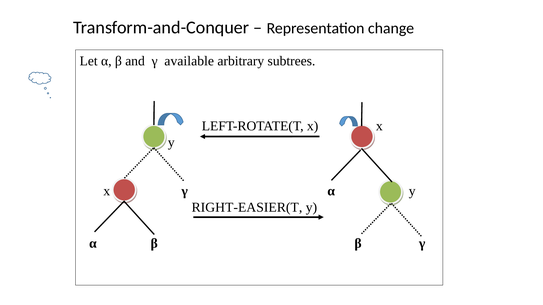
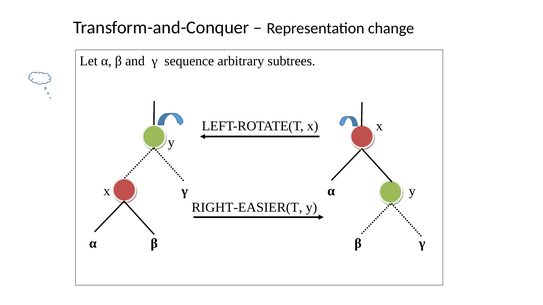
available: available -> sequence
